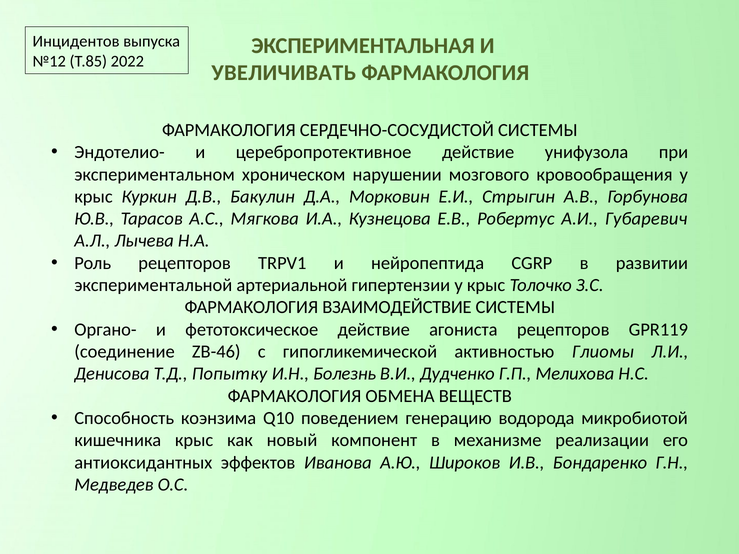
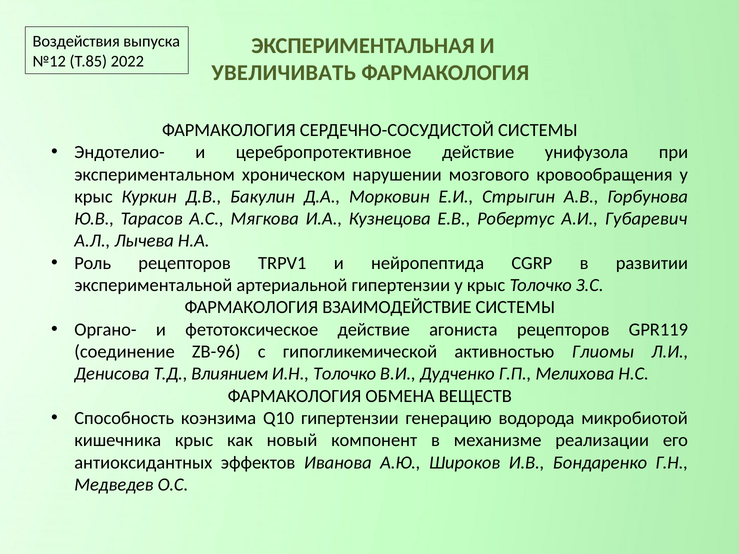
Инцидентов: Инцидентов -> Воздействия
ZB-46: ZB-46 -> ZB-96
Попытку: Попытку -> Влиянием
И.Н Болезнь: Болезнь -> Толочко
Q10 поведением: поведением -> гипертензии
